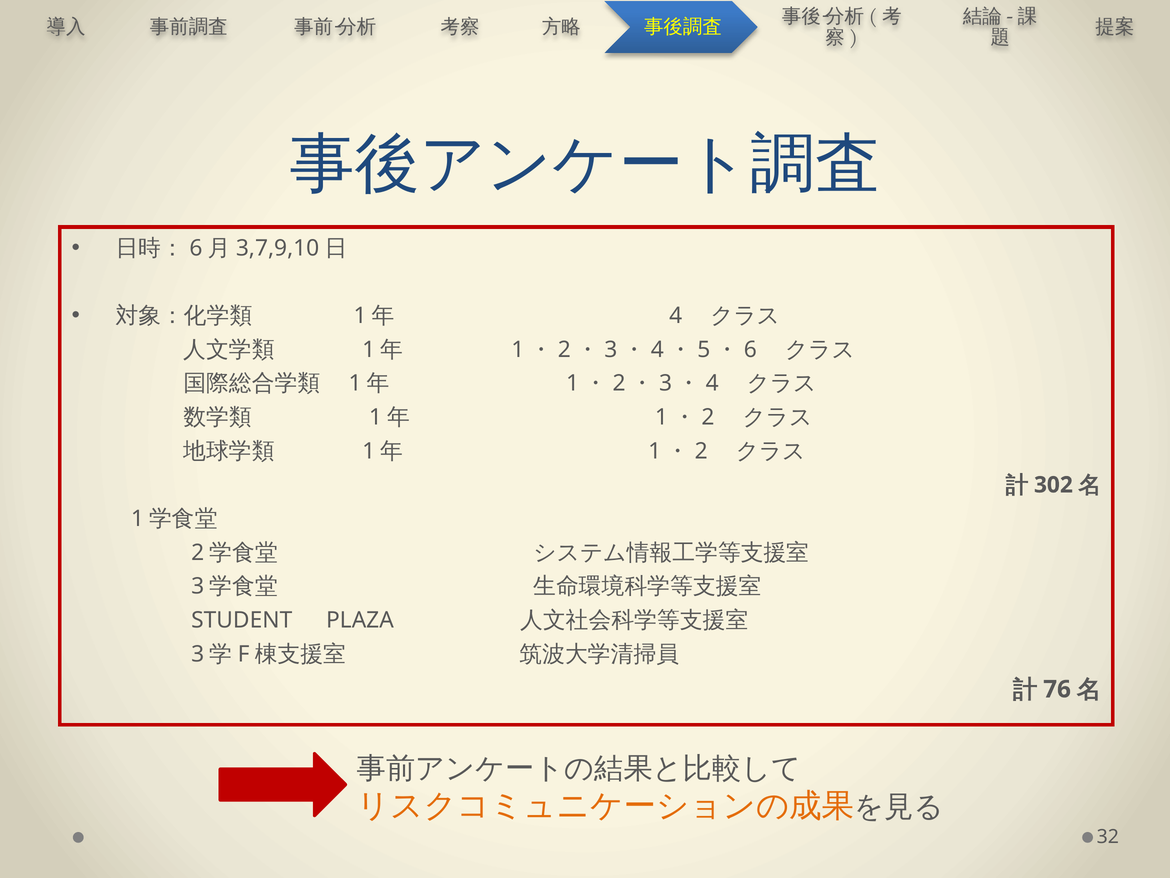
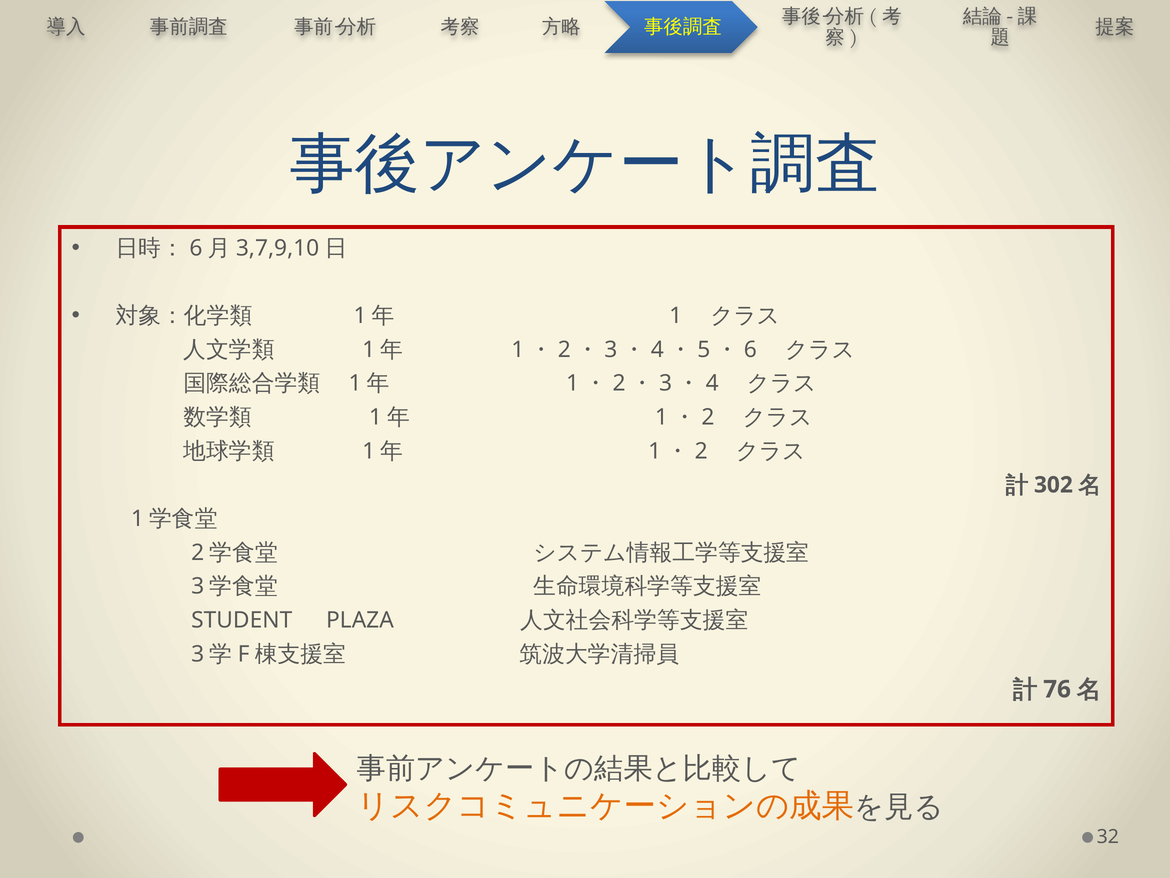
4: 4 -> 1
